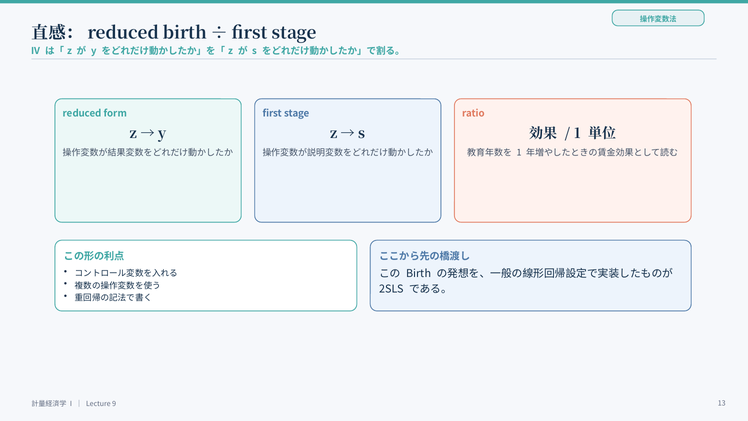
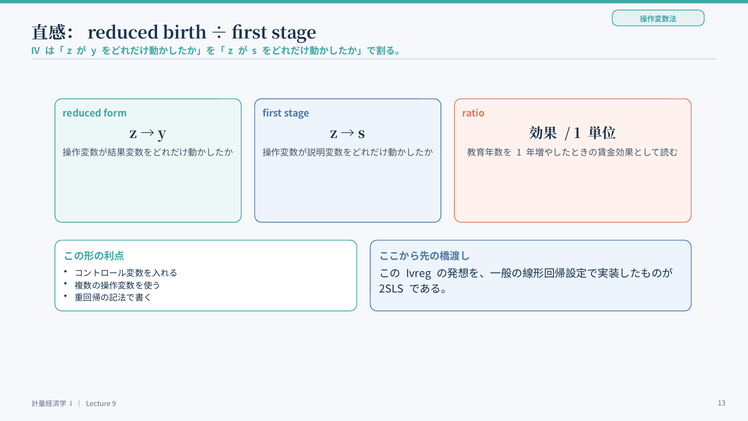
Birth at (419, 274): Birth -> Ivreg
